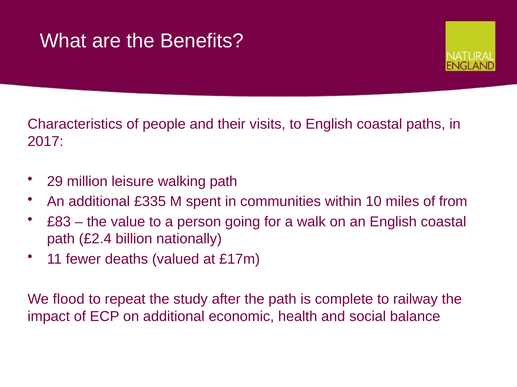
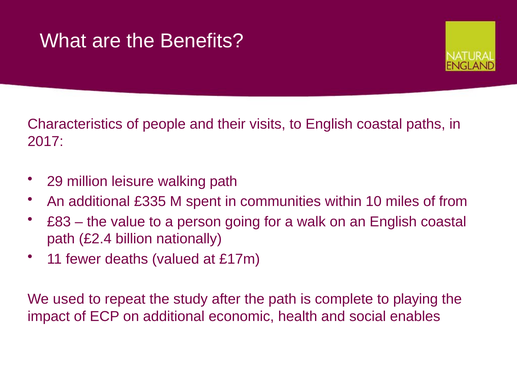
flood: flood -> used
railway: railway -> playing
balance: balance -> enables
